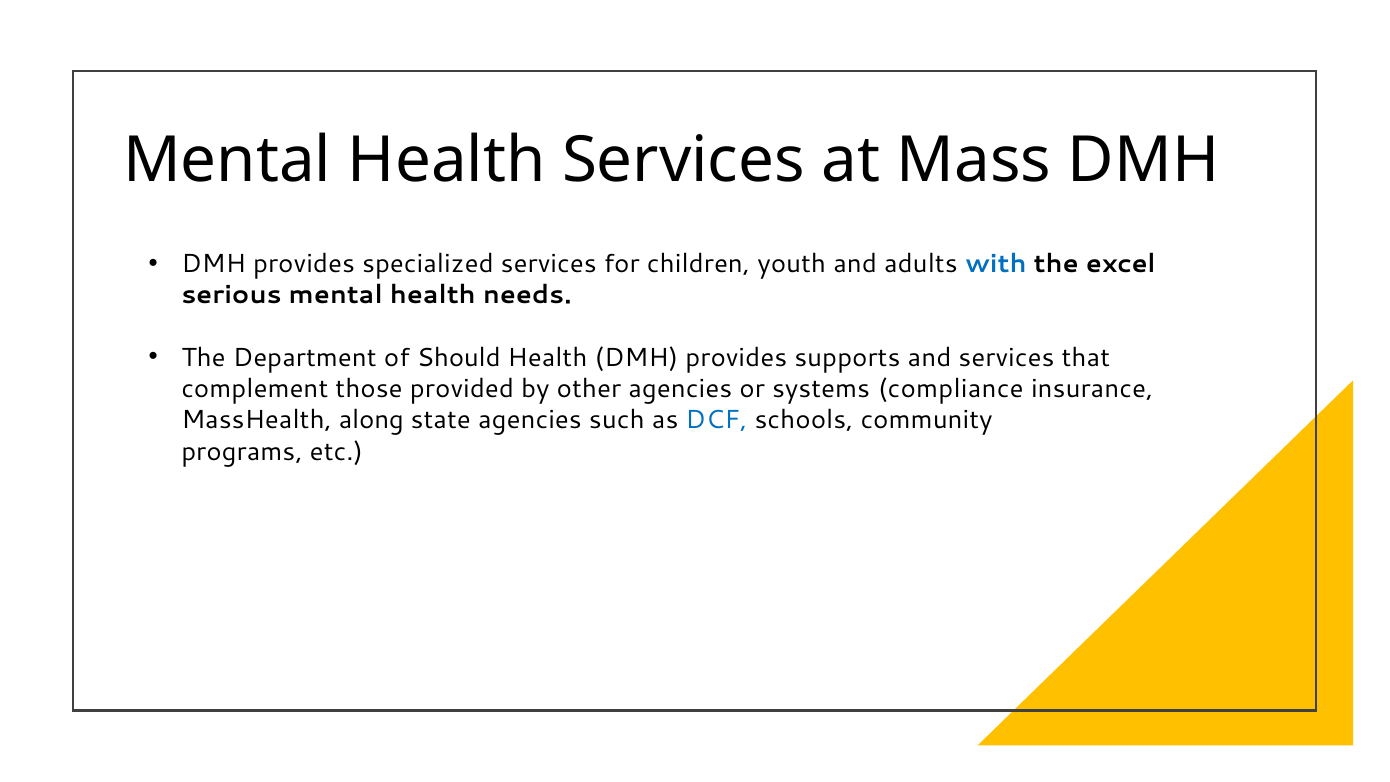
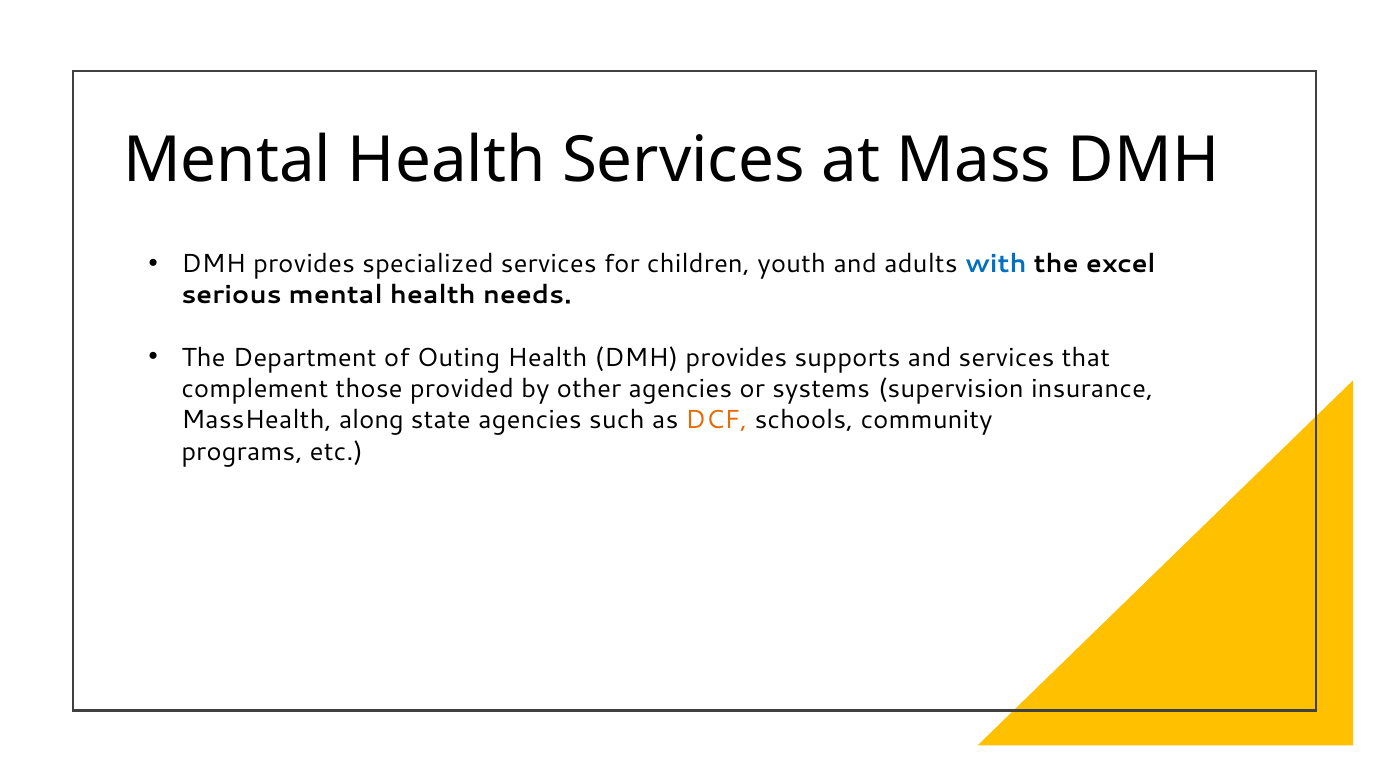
Should: Should -> Outing
compliance: compliance -> supervision
DCF colour: blue -> orange
